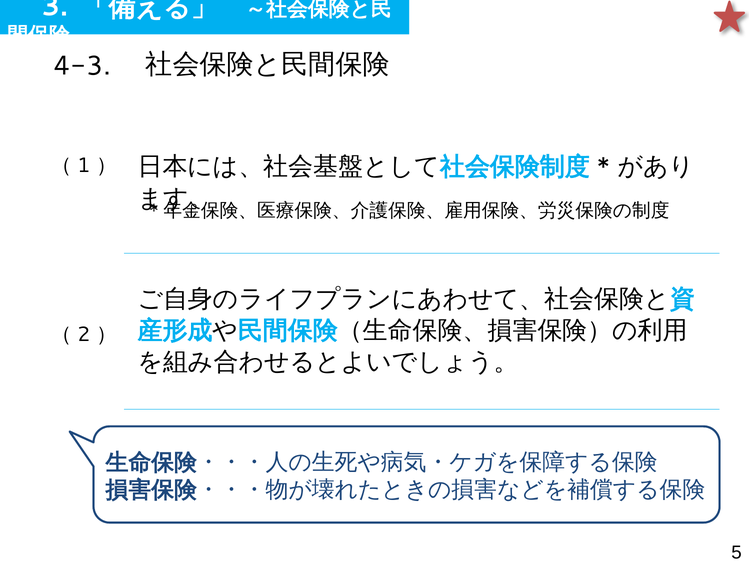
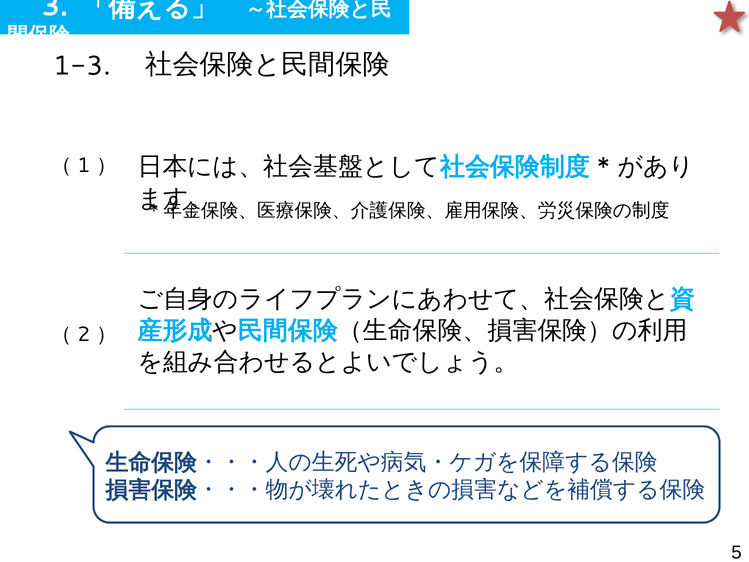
4-3: 4-3 -> 1-3
